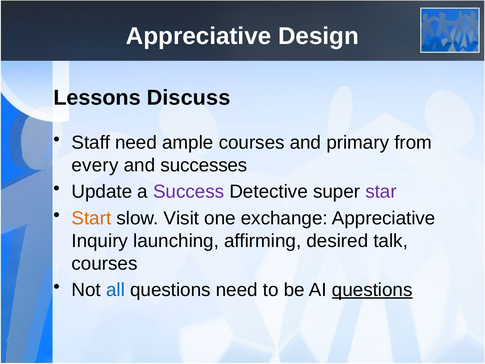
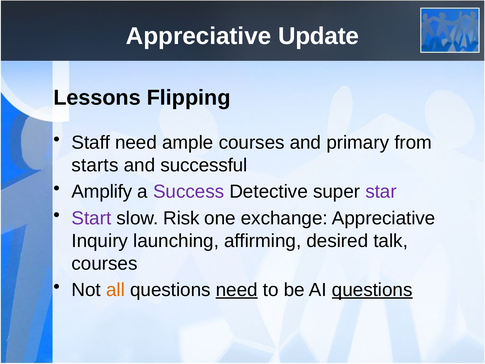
Design: Design -> Update
Discuss: Discuss -> Flipping
every: every -> starts
successes: successes -> successful
Update: Update -> Amplify
Start colour: orange -> purple
Visit: Visit -> Risk
all colour: blue -> orange
need at (237, 290) underline: none -> present
